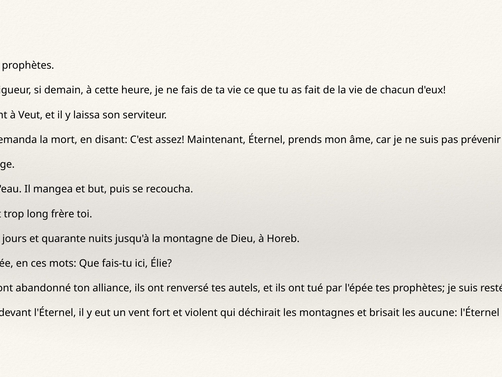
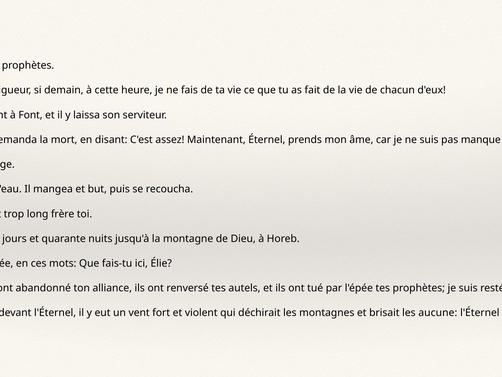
Veut: Veut -> Font
prévenir: prévenir -> manque
